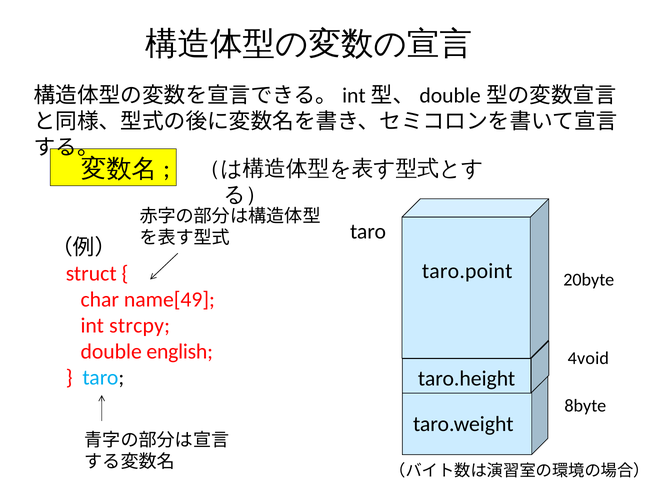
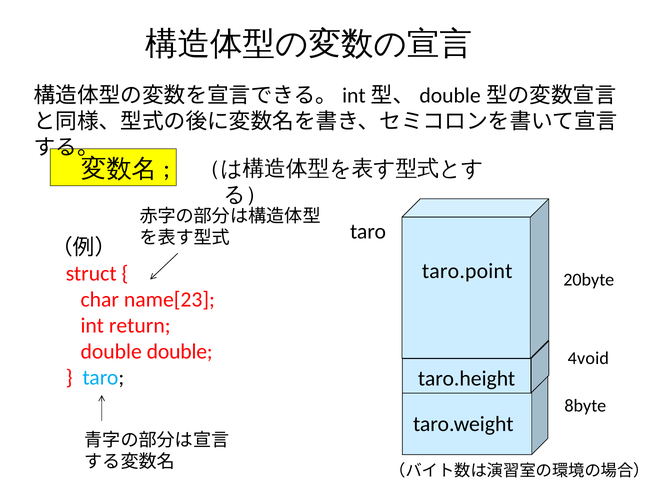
name[49: name[49 -> name[23
strcpy: strcpy -> return
double english: english -> double
